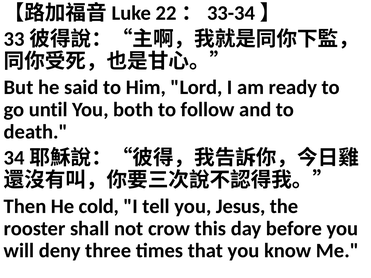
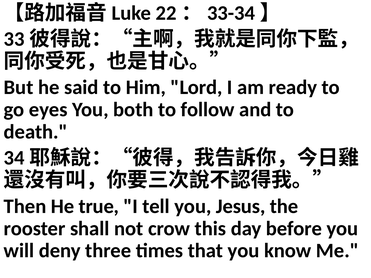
until: until -> eyes
cold: cold -> true
